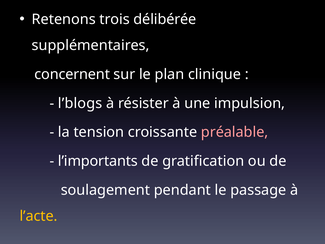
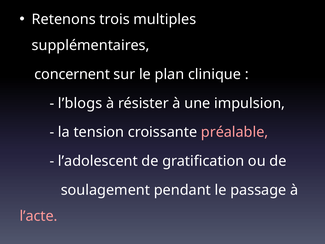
délibérée: délibérée -> multiples
l’importants: l’importants -> l’adolescent
l’acte colour: yellow -> pink
